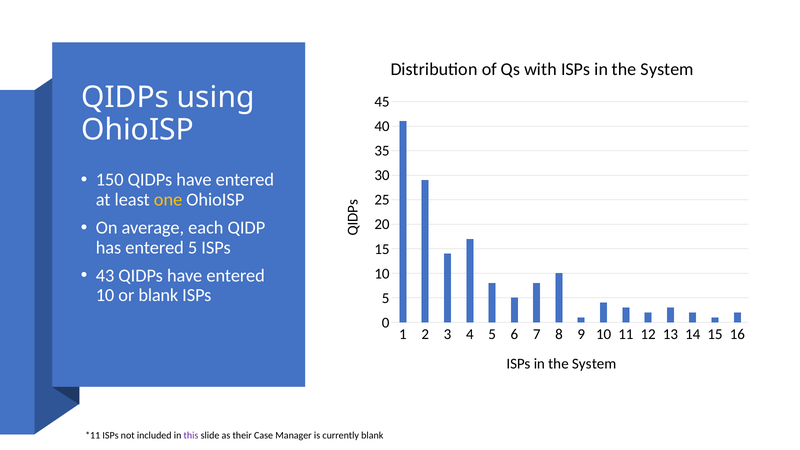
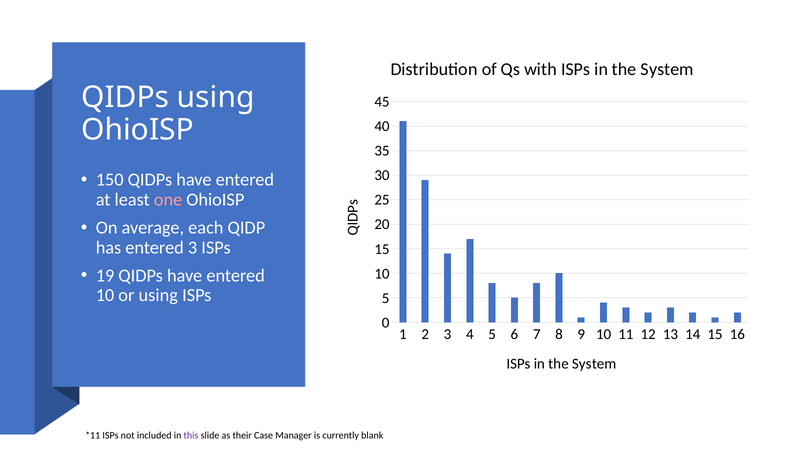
one colour: yellow -> pink
entered 5: 5 -> 3
43: 43 -> 19
or blank: blank -> using
